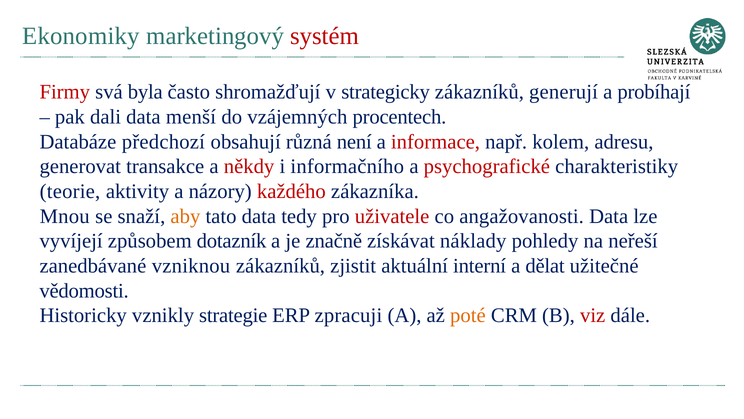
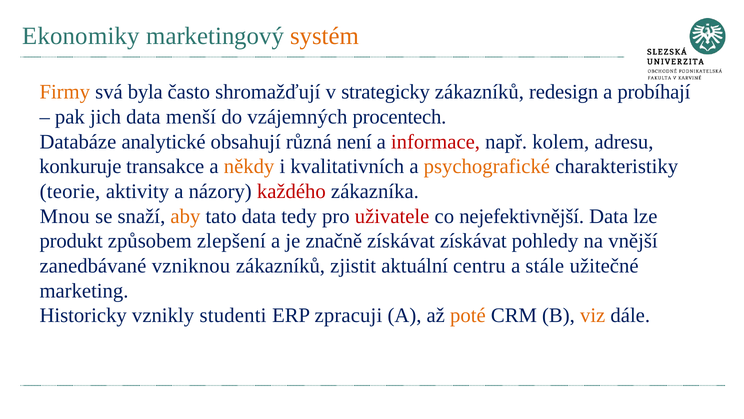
systém colour: red -> orange
Firmy colour: red -> orange
generují: generují -> redesign
dali: dali -> jich
předchozí: předchozí -> analytické
generovat: generovat -> konkuruje
někdy colour: red -> orange
informačního: informačního -> kvalitativních
psychografické colour: red -> orange
angažovanosti: angažovanosti -> nejefektivnější
vyvíjejí: vyvíjejí -> produkt
dotazník: dotazník -> zlepšení
získávat náklady: náklady -> získávat
neřeší: neřeší -> vnější
interní: interní -> centru
dělat: dělat -> stále
vědomosti: vědomosti -> marketing
strategie: strategie -> studenti
viz colour: red -> orange
